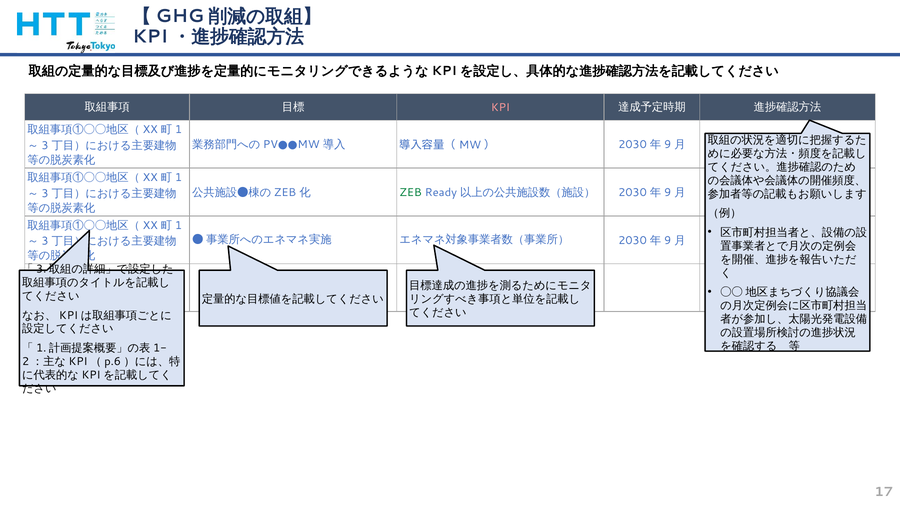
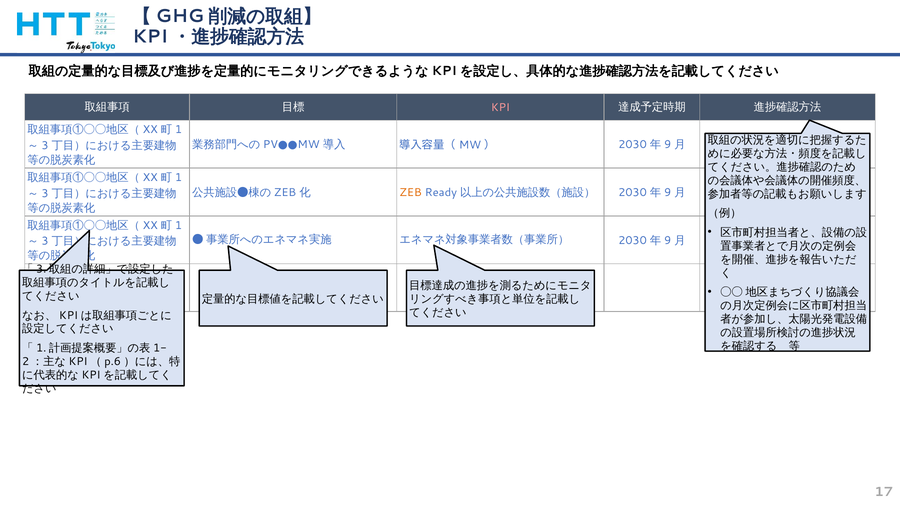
ZEB colour: green -> orange
